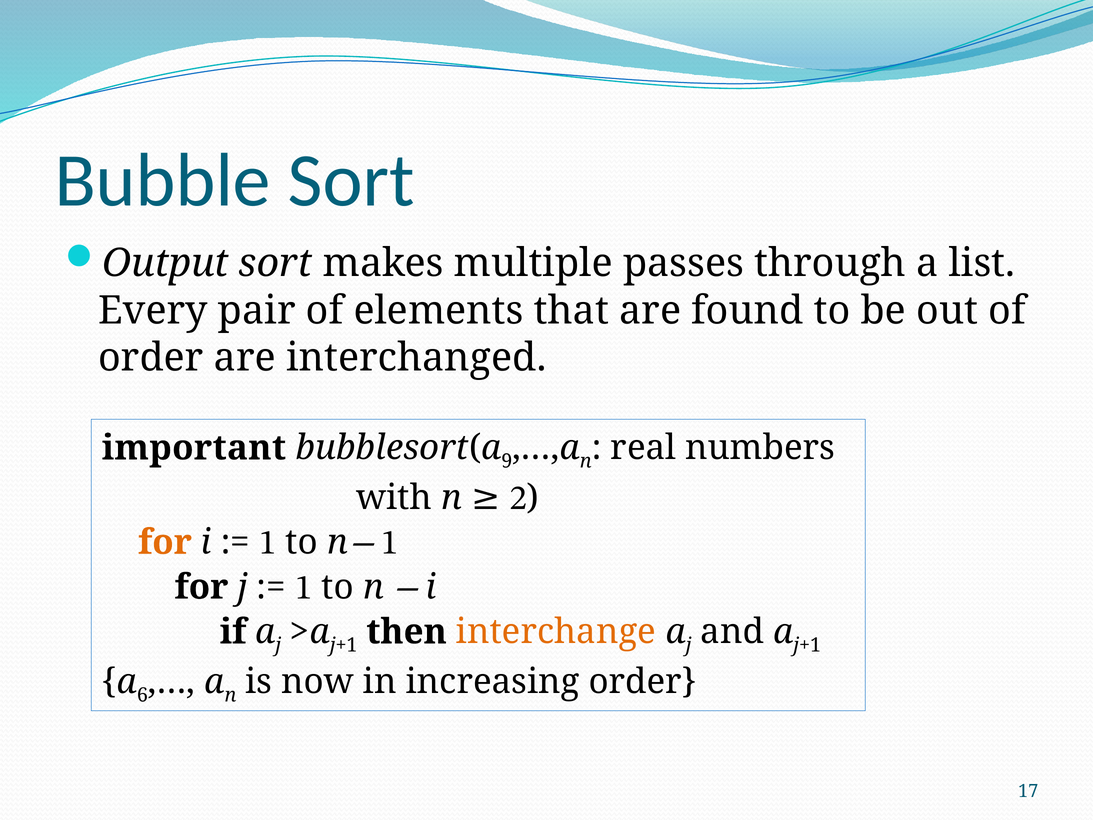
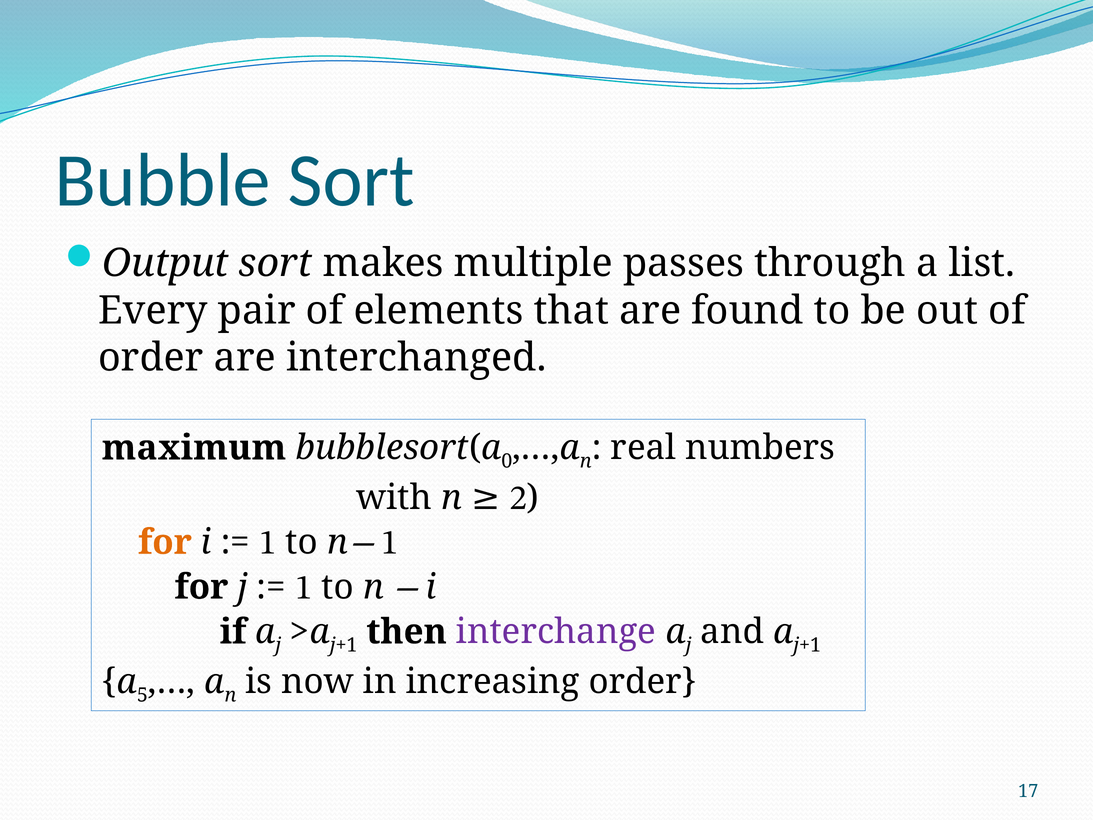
important: important -> maximum
9: 9 -> 0
interchange colour: orange -> purple
6: 6 -> 5
